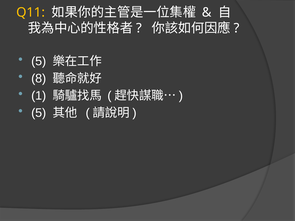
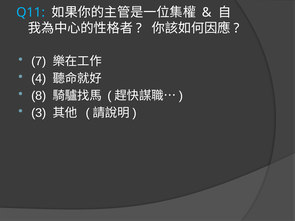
Q11 colour: yellow -> light blue
5 at (39, 61): 5 -> 7
8: 8 -> 4
1: 1 -> 8
5 at (39, 113): 5 -> 3
